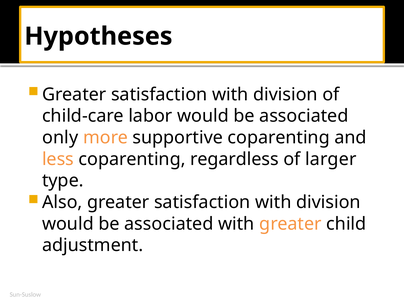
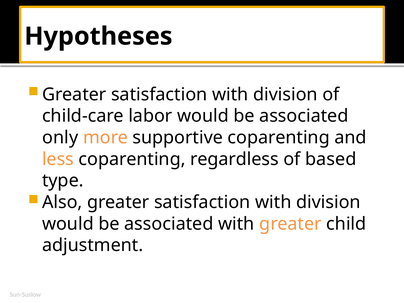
larger: larger -> based
